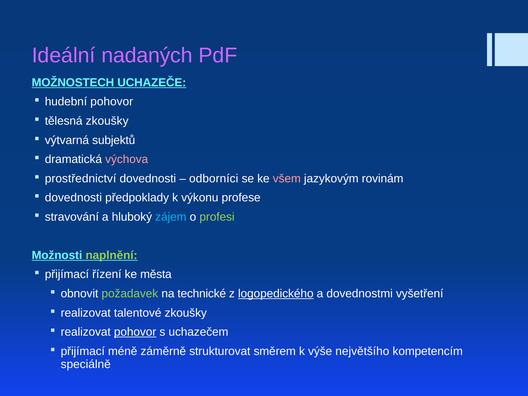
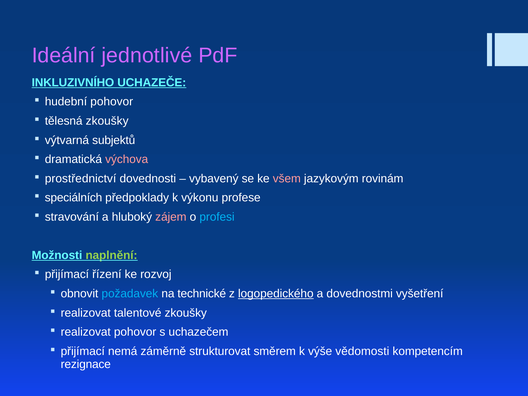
nadaných: nadaných -> jednotlivé
MOŽNOSTECH: MOŽNOSTECH -> INKLUZIVNÍHO
odborníci: odborníci -> vybavený
dovednosti at (73, 198): dovednosti -> speciálních
zájem colour: light blue -> pink
profesi colour: light green -> light blue
města: města -> rozvoj
požadavek colour: light green -> light blue
pohovor at (135, 332) underline: present -> none
méně: méně -> nemá
největšího: největšího -> vědomosti
speciálně: speciálně -> rezignace
